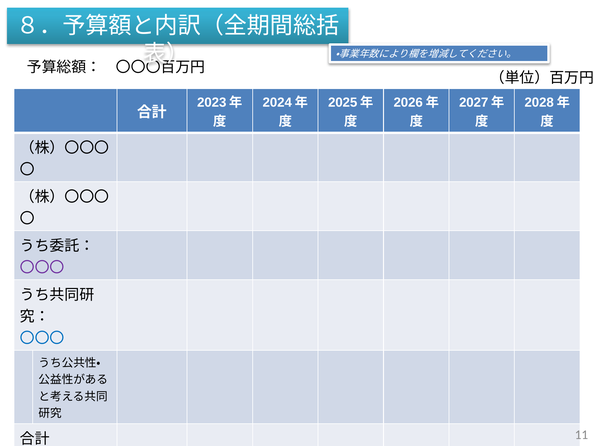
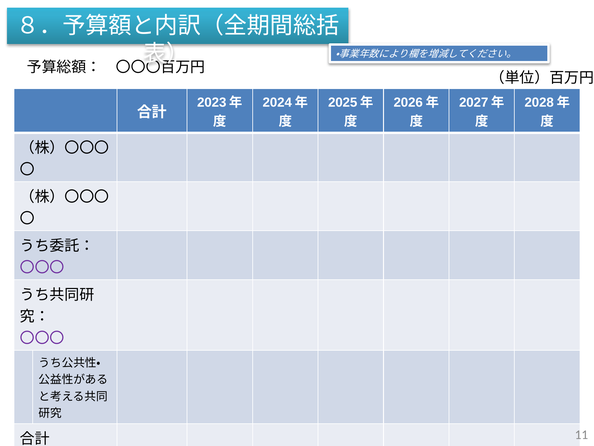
〇〇〇 at (42, 338) colour: blue -> purple
